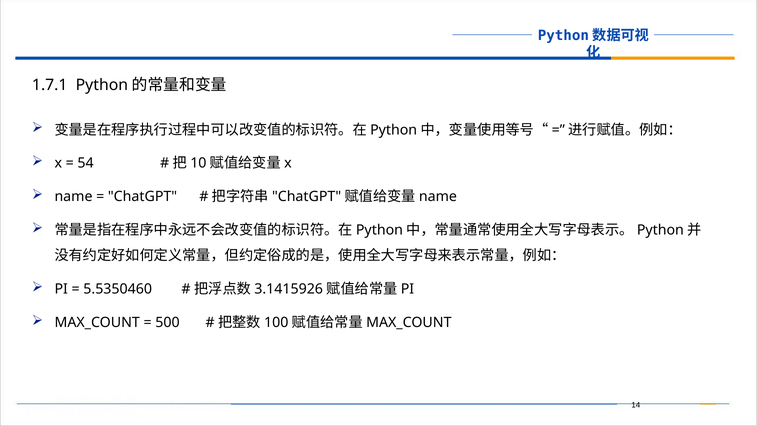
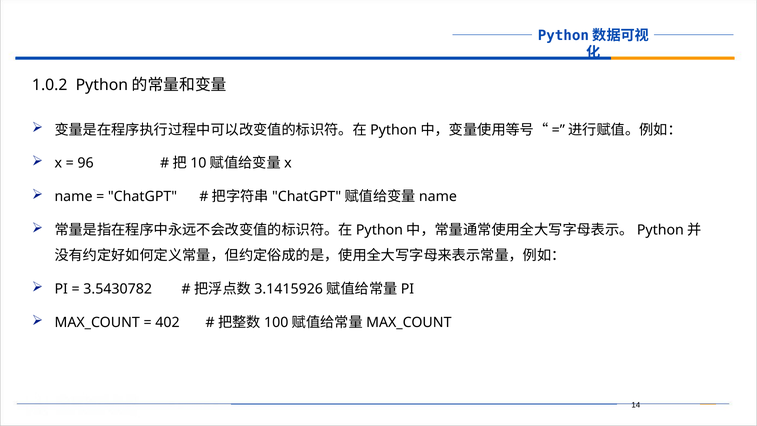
1.7.1: 1.7.1 -> 1.0.2
54: 54 -> 96
5.5350460: 5.5350460 -> 3.5430782
500: 500 -> 402
